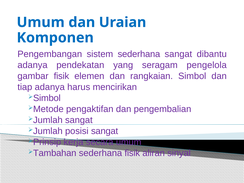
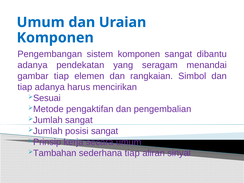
sistem sederhana: sederhana -> komponen
pengelola: pengelola -> menandai
gambar fisik: fisik -> tiap
Simbol at (47, 98): Simbol -> Sesuai
sederhana fisik: fisik -> tiap
